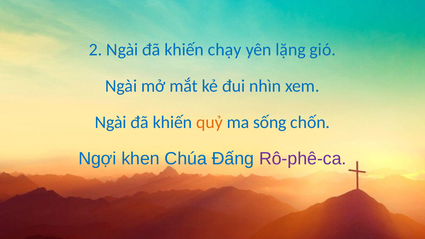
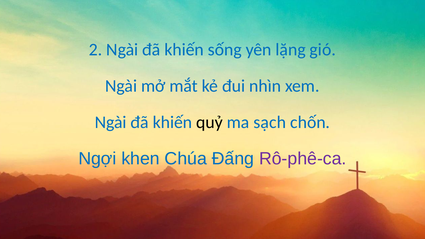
chạy: chạy -> sống
quỷ colour: orange -> black
sống: sống -> sạch
